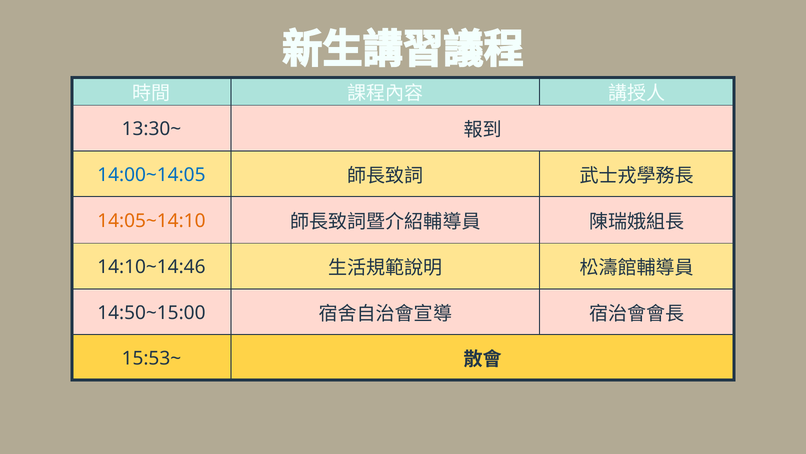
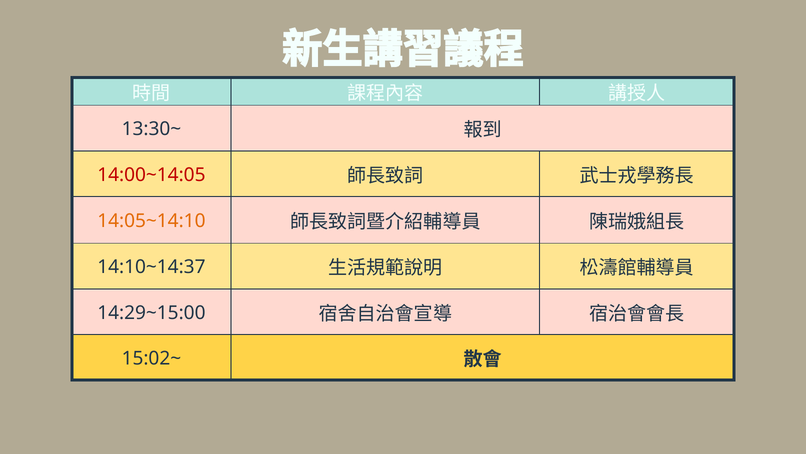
14:00~14:05 colour: blue -> red
14:10~14:46: 14:10~14:46 -> 14:10~14:37
14:50~15:00: 14:50~15:00 -> 14:29~15:00
15:53~: 15:53~ -> 15:02~
